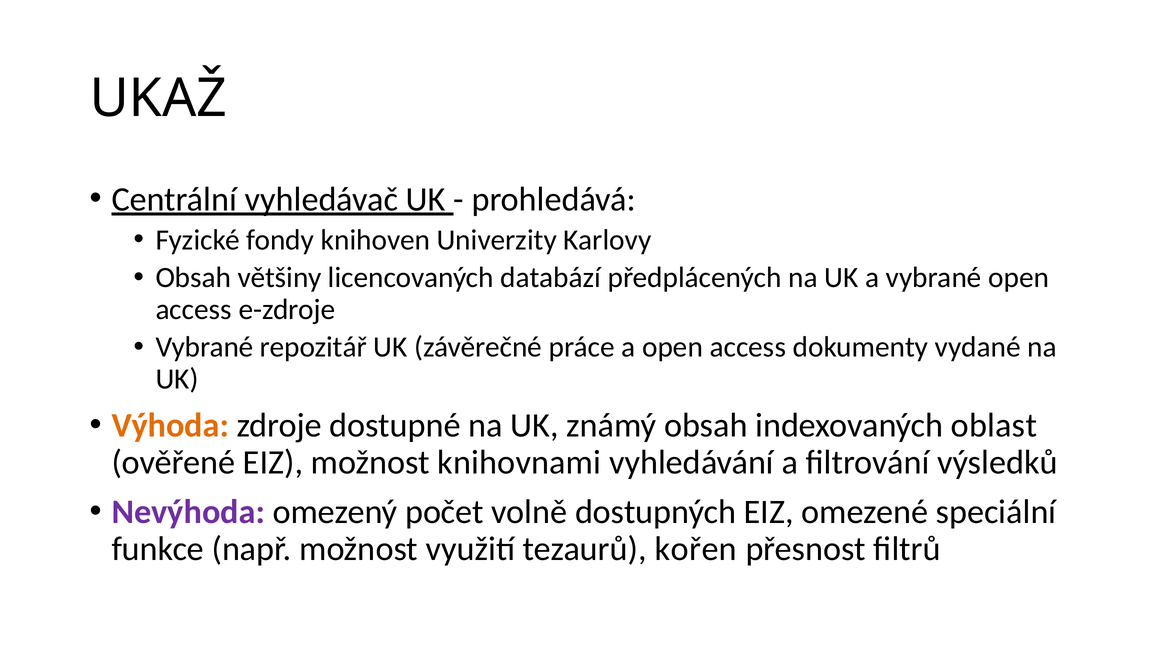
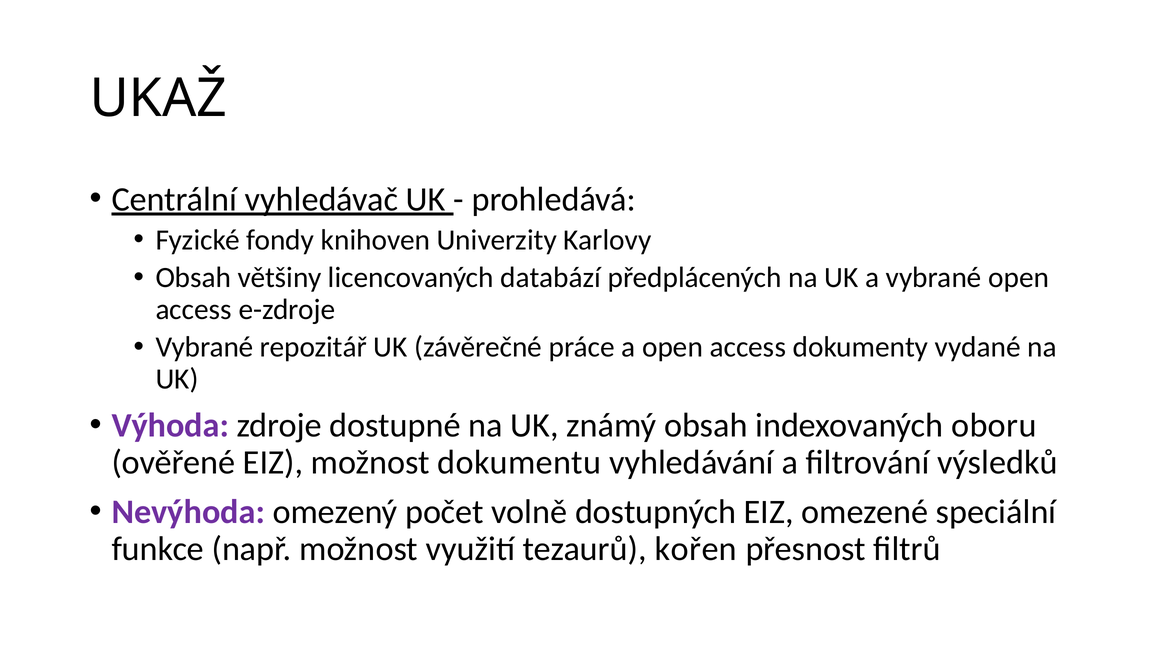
Výhoda colour: orange -> purple
oblast: oblast -> oboru
knihovnami: knihovnami -> dokumentu
